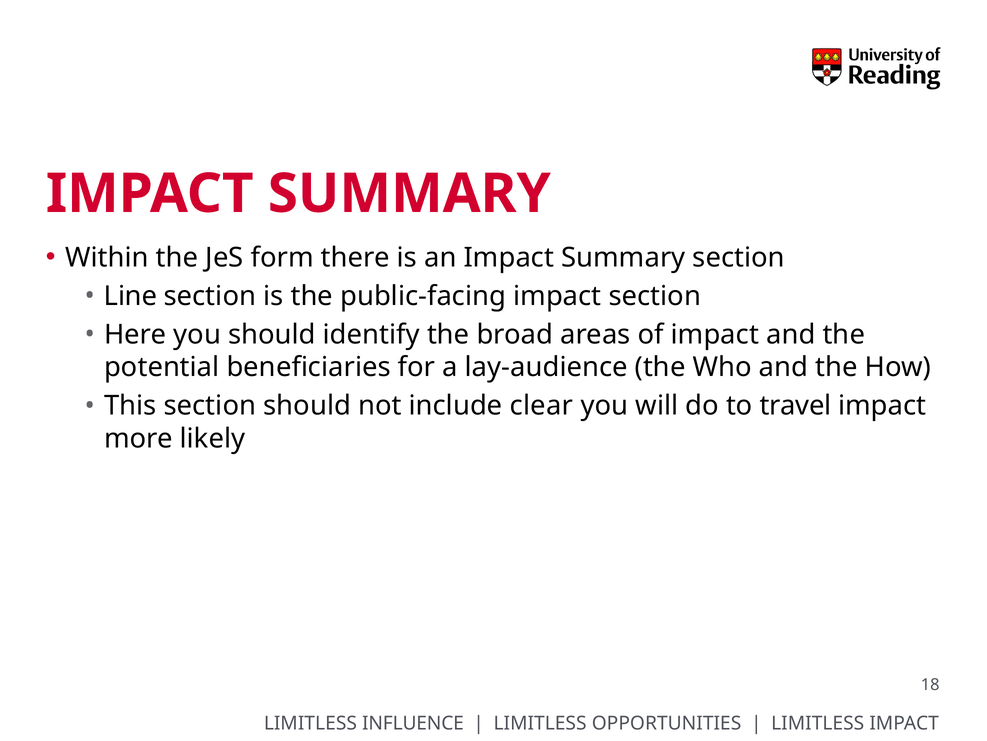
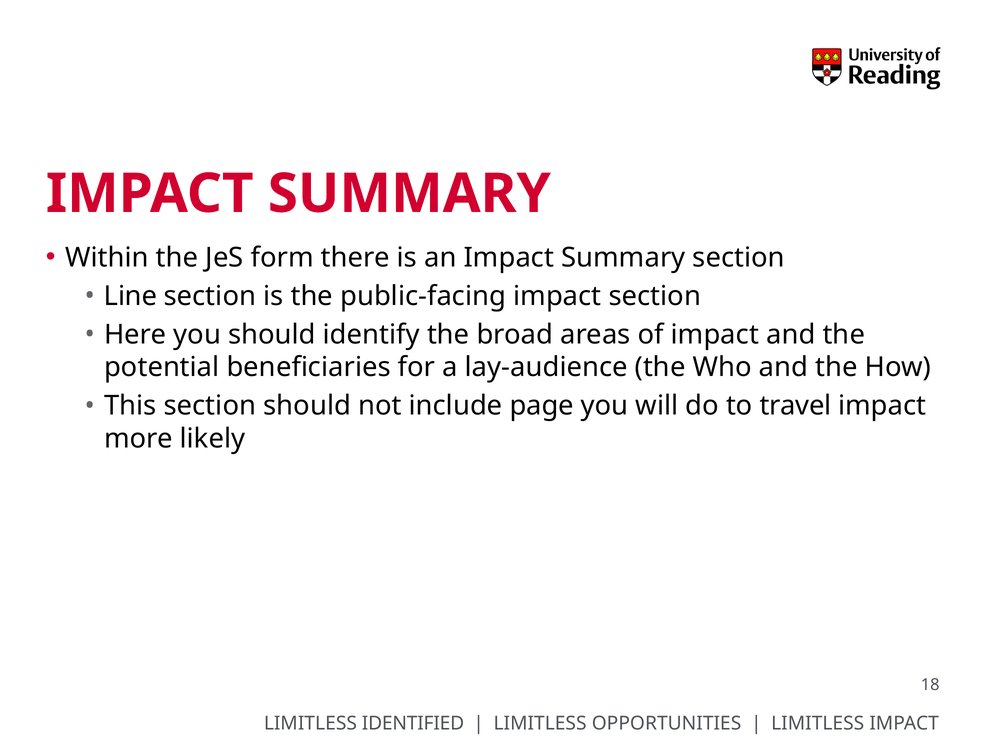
clear: clear -> page
INFLUENCE: INFLUENCE -> IDENTIFIED
